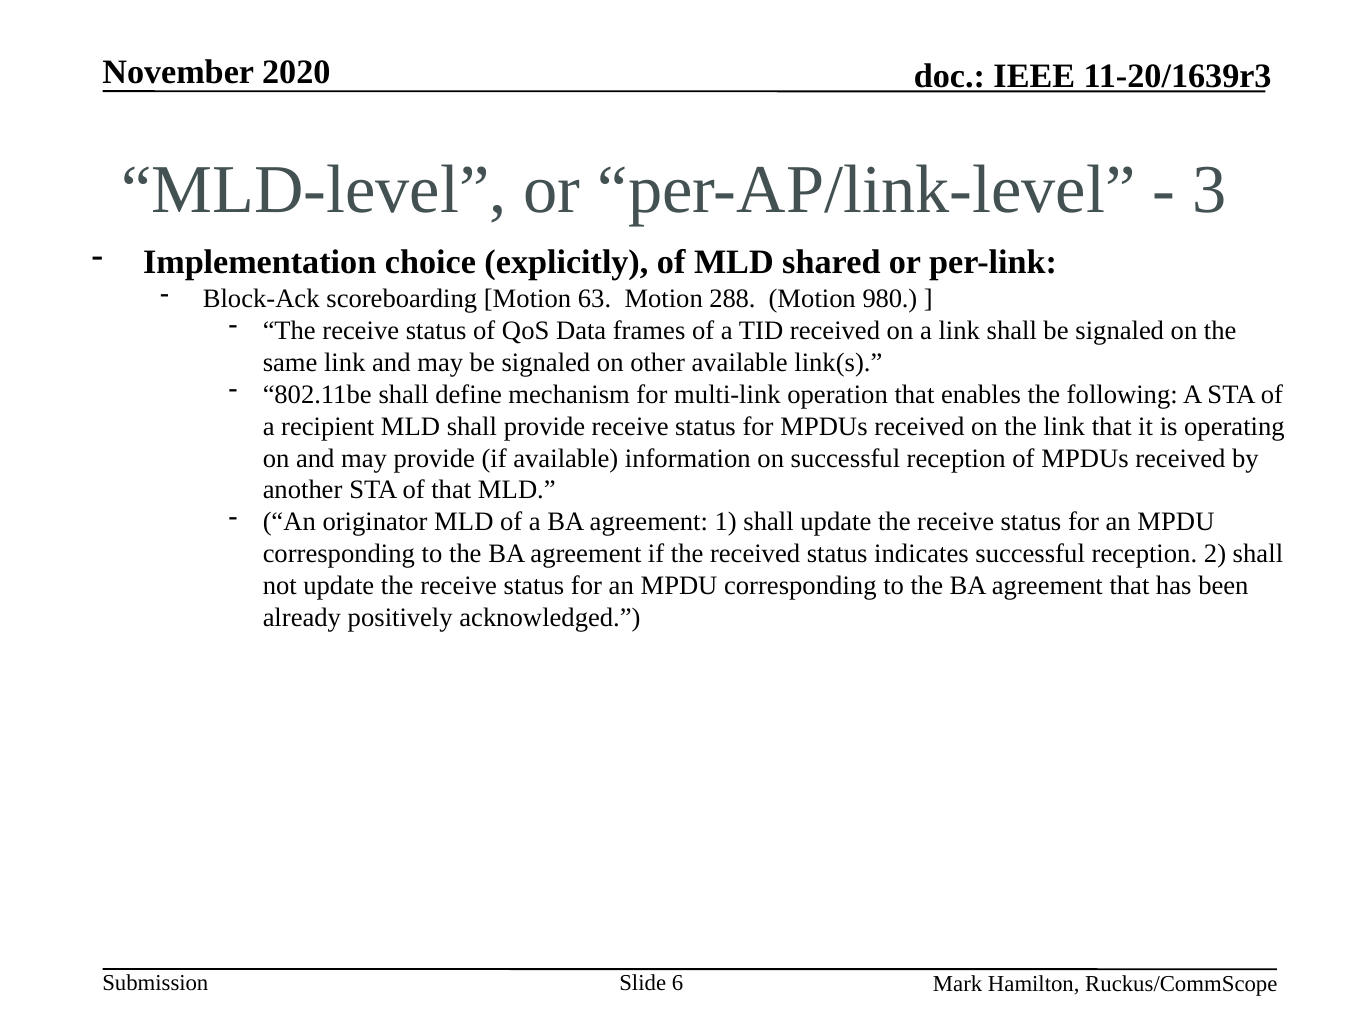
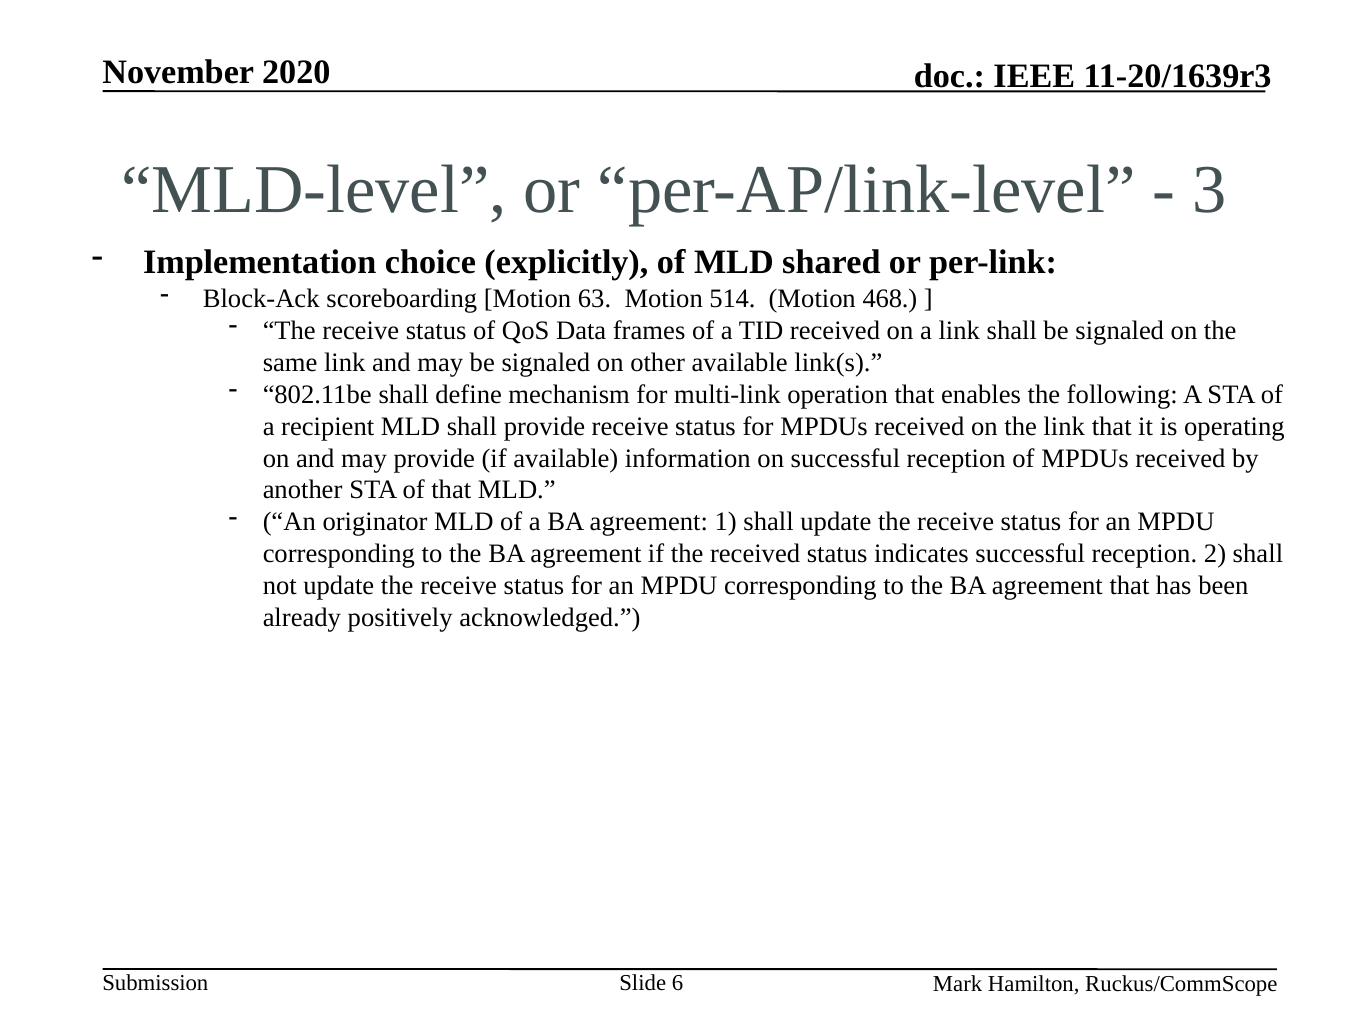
288: 288 -> 514
980: 980 -> 468
